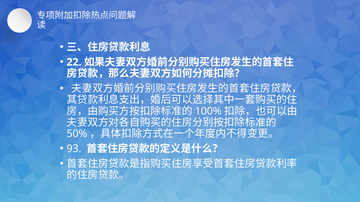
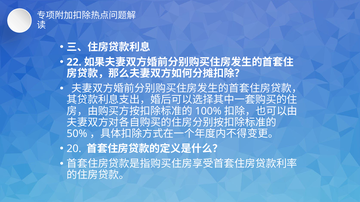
93: 93 -> 20
